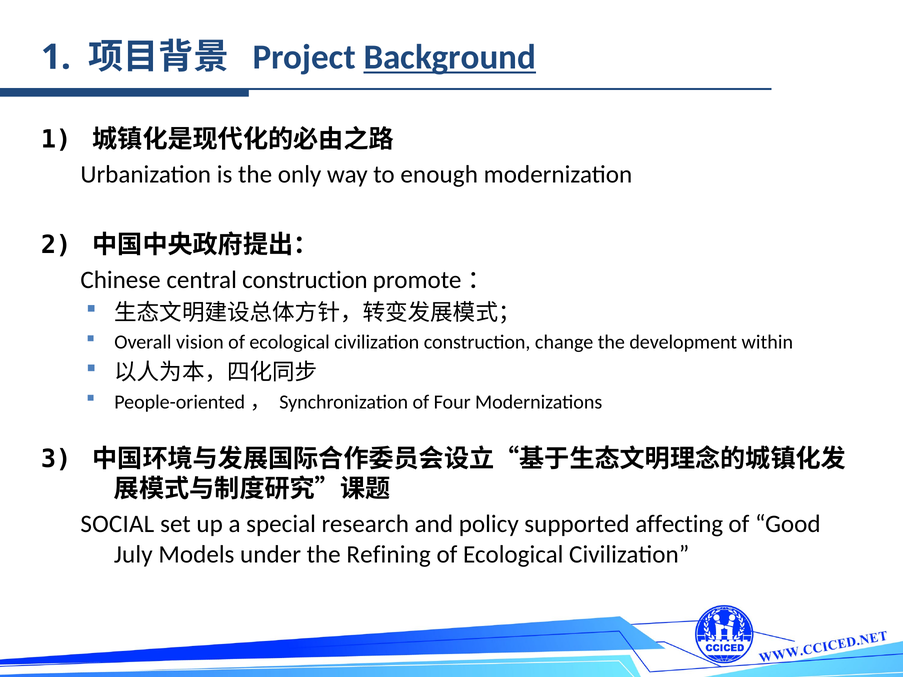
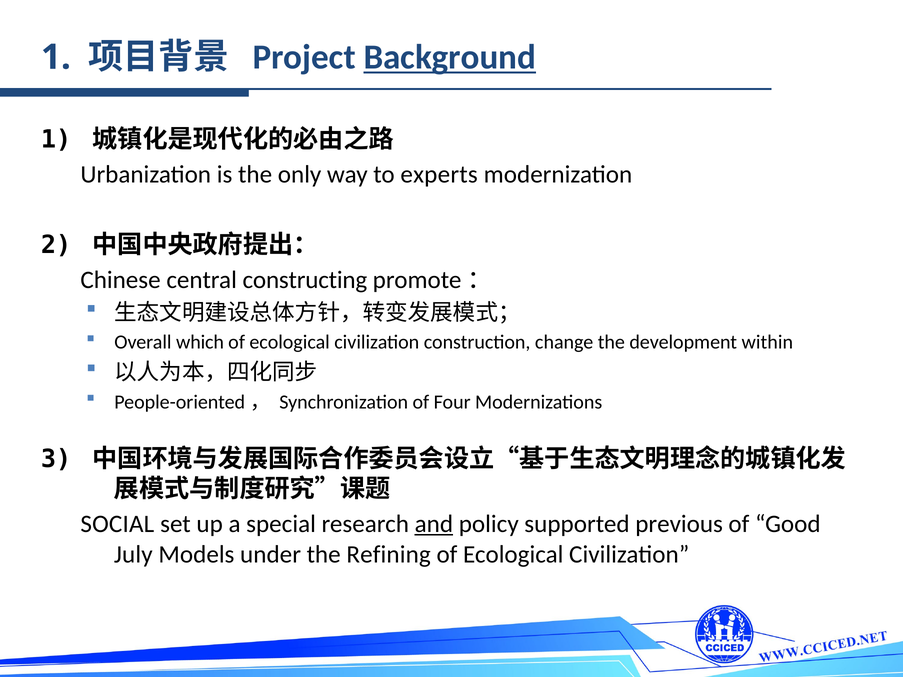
enough: enough -> experts
central construction: construction -> constructing
vision: vision -> which
and underline: none -> present
affecting: affecting -> previous
